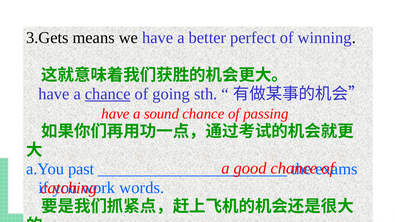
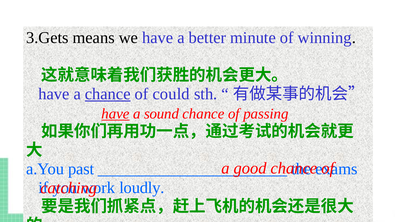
perfect: perfect -> minute
going: going -> could
have at (115, 114) underline: none -> present
words: words -> loudly
